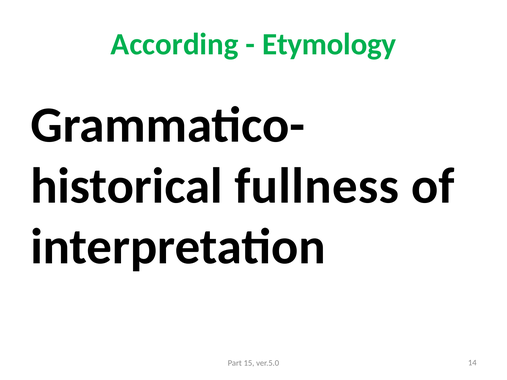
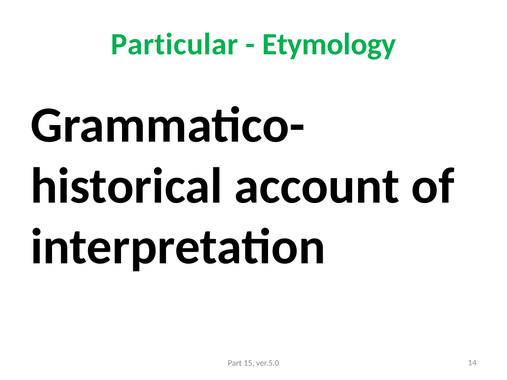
According: According -> Particular
fullness: fullness -> account
